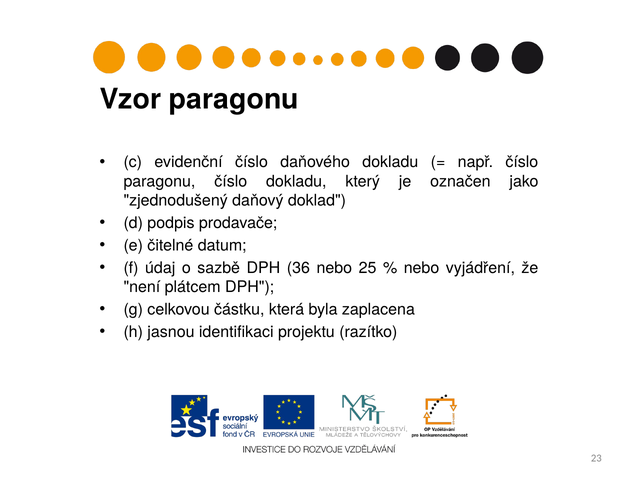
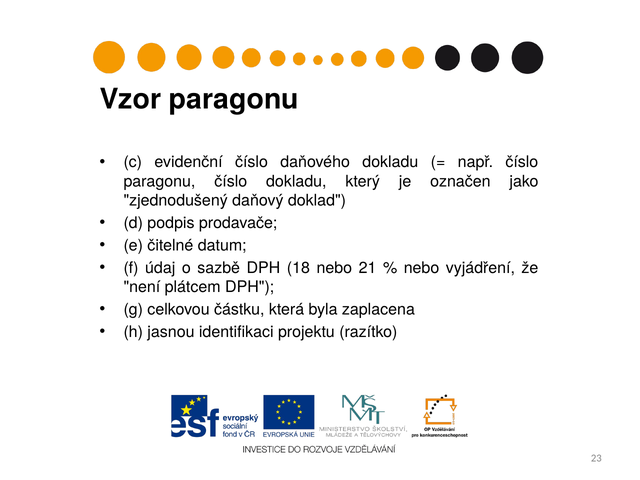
36: 36 -> 18
25: 25 -> 21
